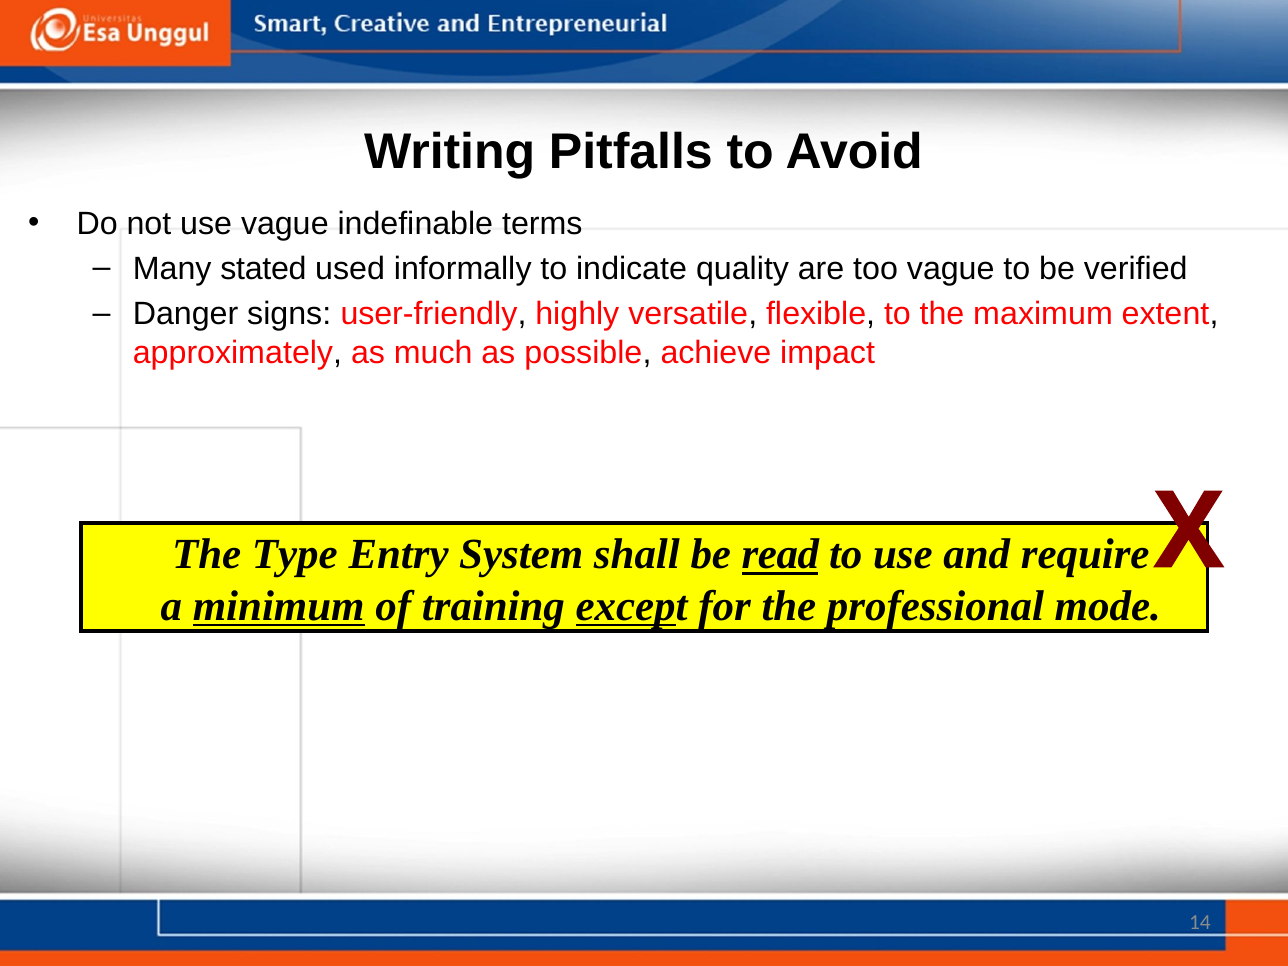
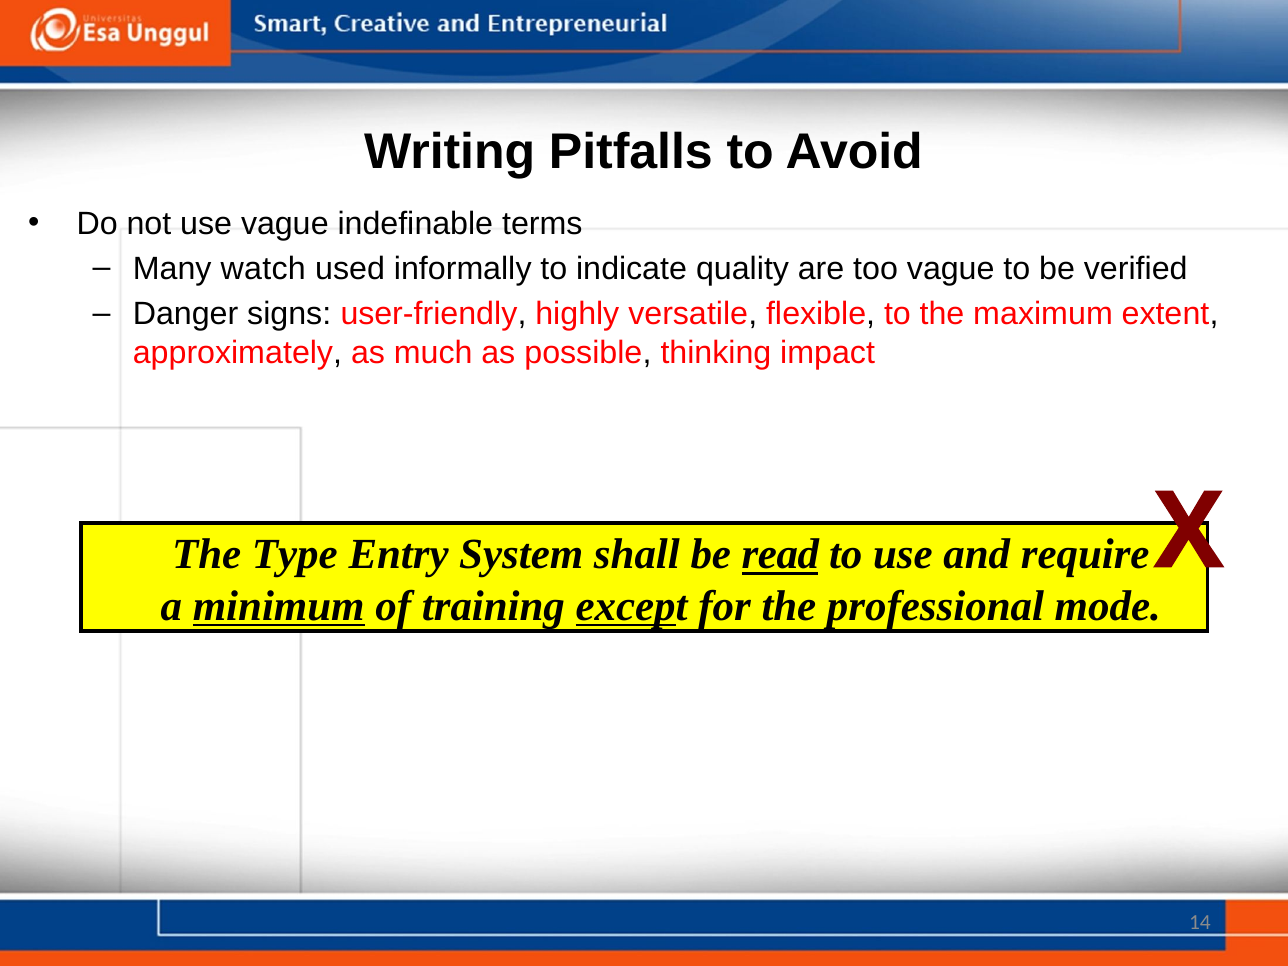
stated: stated -> watch
achieve: achieve -> thinking
